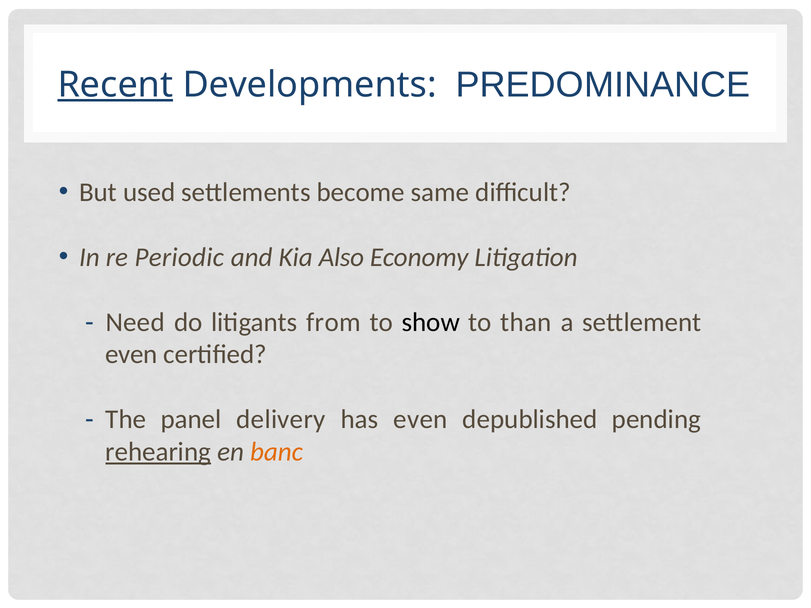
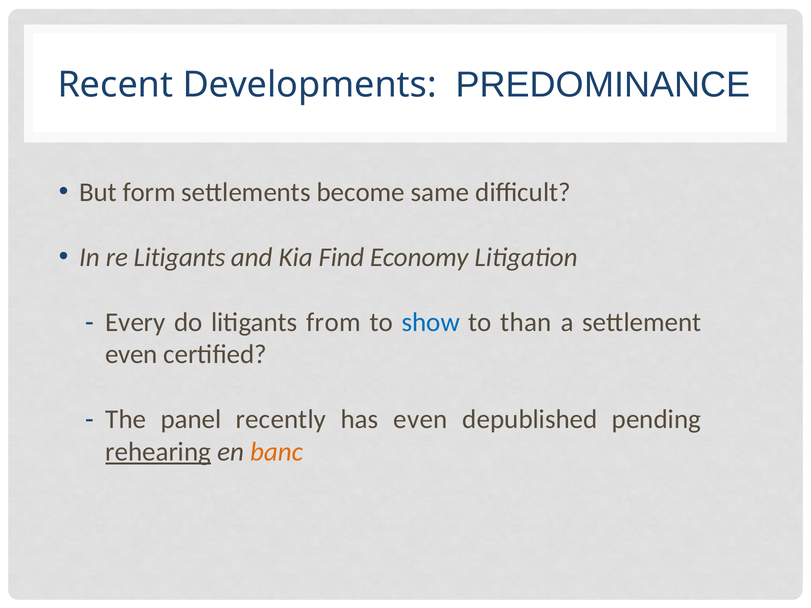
Recent underline: present -> none
used: used -> form
re Periodic: Periodic -> Litigants
Also: Also -> Find
Need: Need -> Every
show colour: black -> blue
delivery: delivery -> recently
